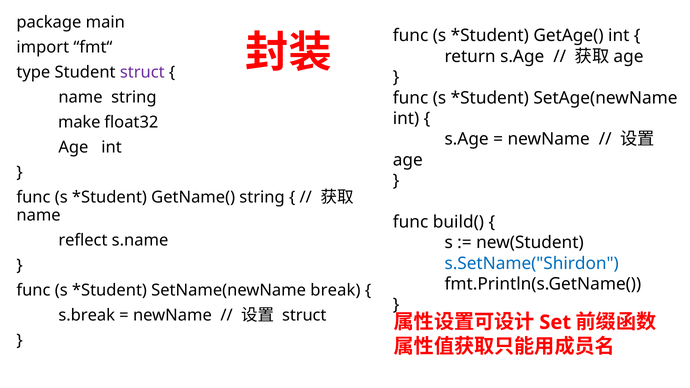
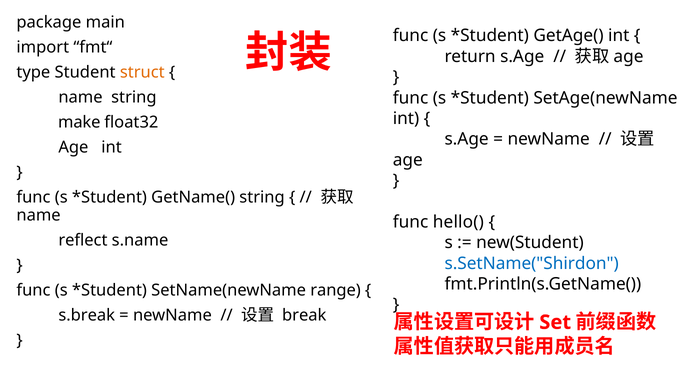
struct at (142, 72) colour: purple -> orange
build(: build( -> hello(
break: break -> range
struct at (304, 315): struct -> break
